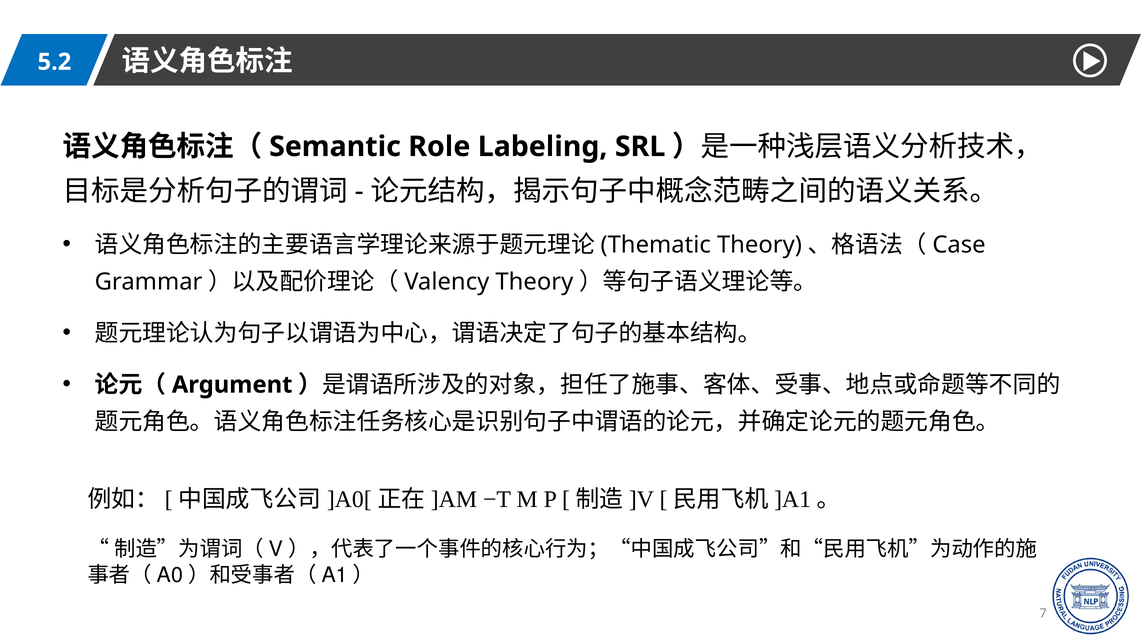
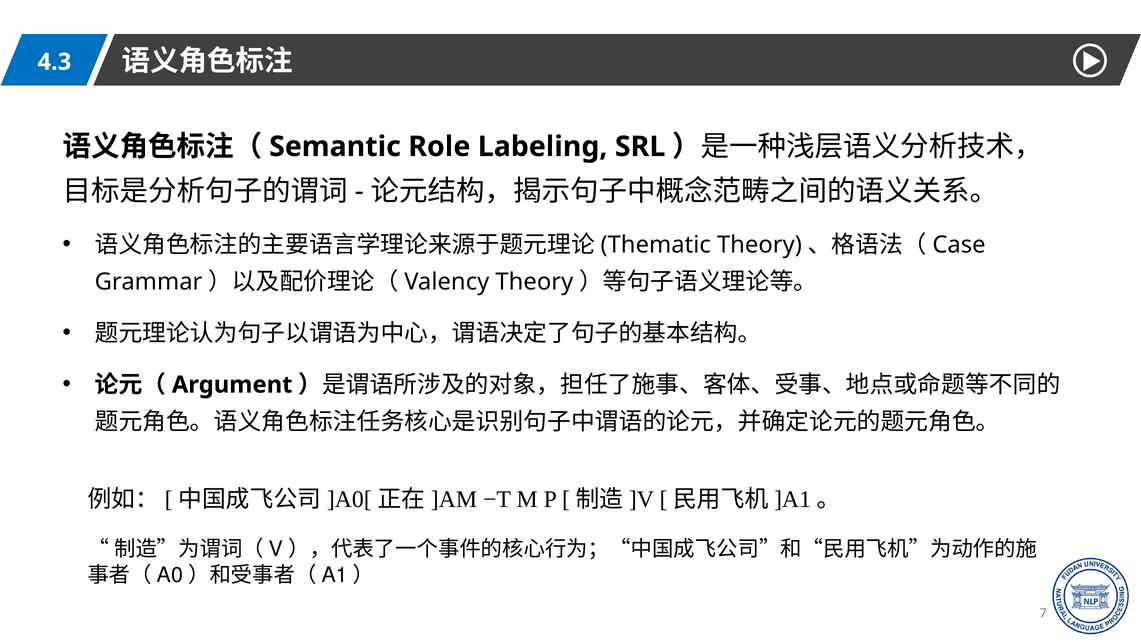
5.2: 5.2 -> 4.3
